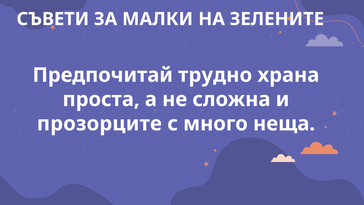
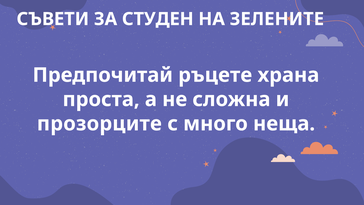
МАЛКИ: МАЛКИ -> СТУДЕН
трудно: трудно -> ръцете
